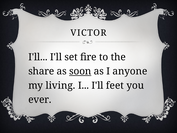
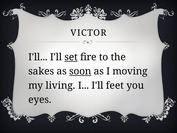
set underline: none -> present
share: share -> sakes
anyone: anyone -> moving
ever: ever -> eyes
